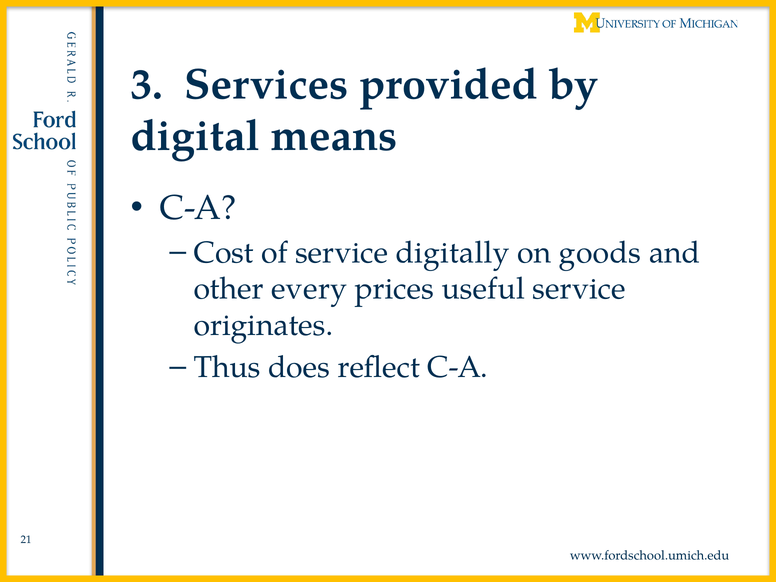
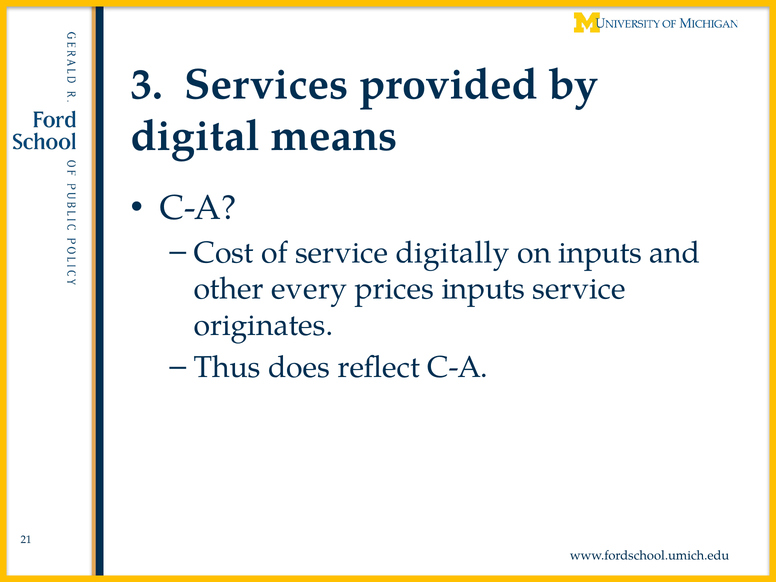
on goods: goods -> inputs
prices useful: useful -> inputs
